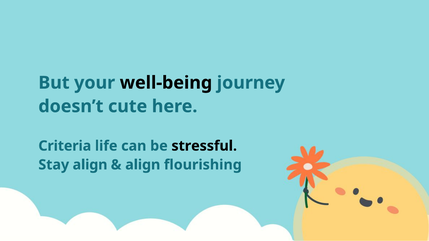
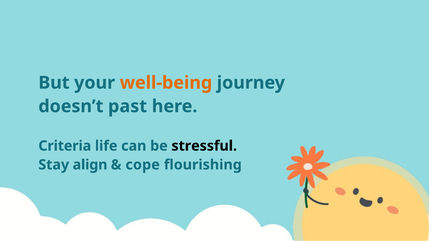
well-being colour: black -> orange
cute: cute -> past
align at (143, 165): align -> cope
